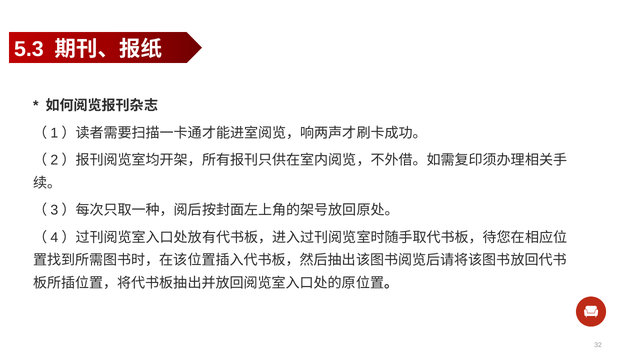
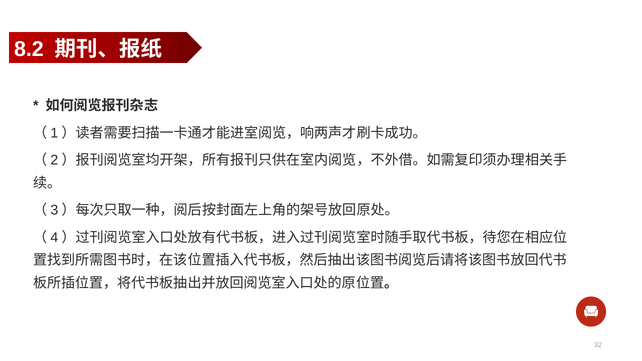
5.3: 5.3 -> 8.2
